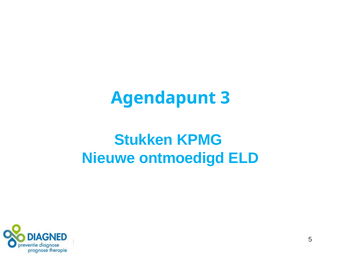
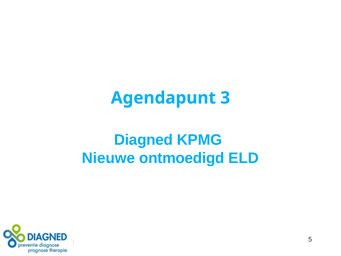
Stukken: Stukken -> Diagned
